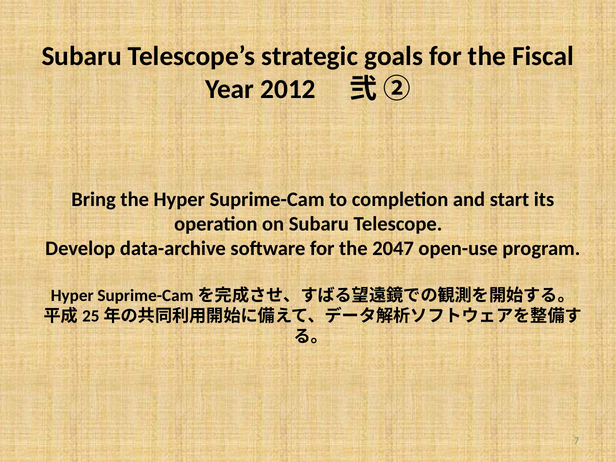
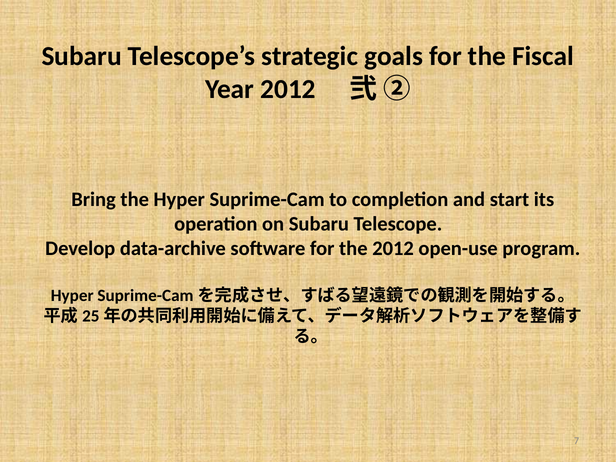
the 2047: 2047 -> 2012
